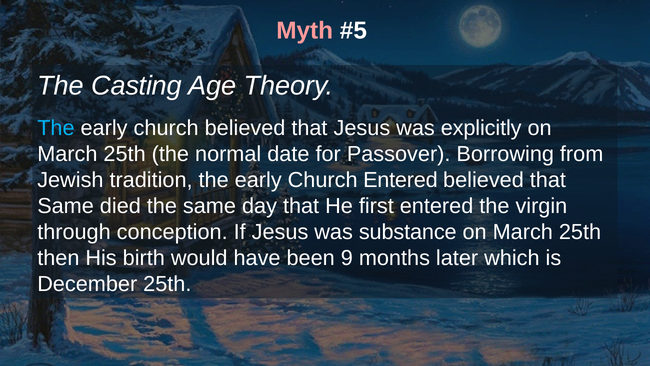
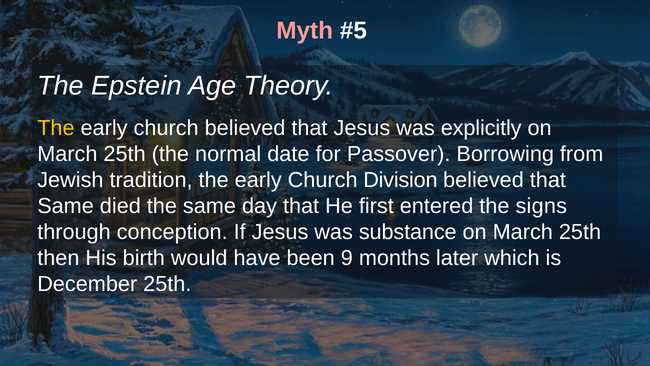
Casting: Casting -> Epstein
The at (56, 128) colour: light blue -> yellow
Church Entered: Entered -> Division
virgin: virgin -> signs
